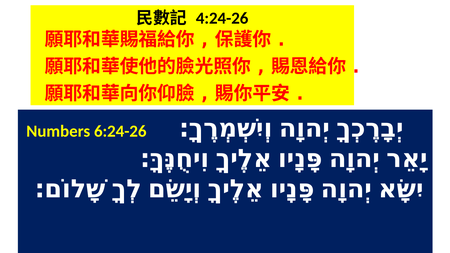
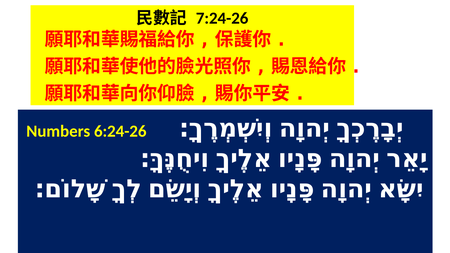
4:24-26: 4:24-26 -> 7:24-26
